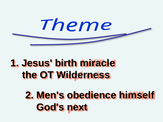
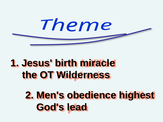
himself: himself -> highest
next: next -> lead
